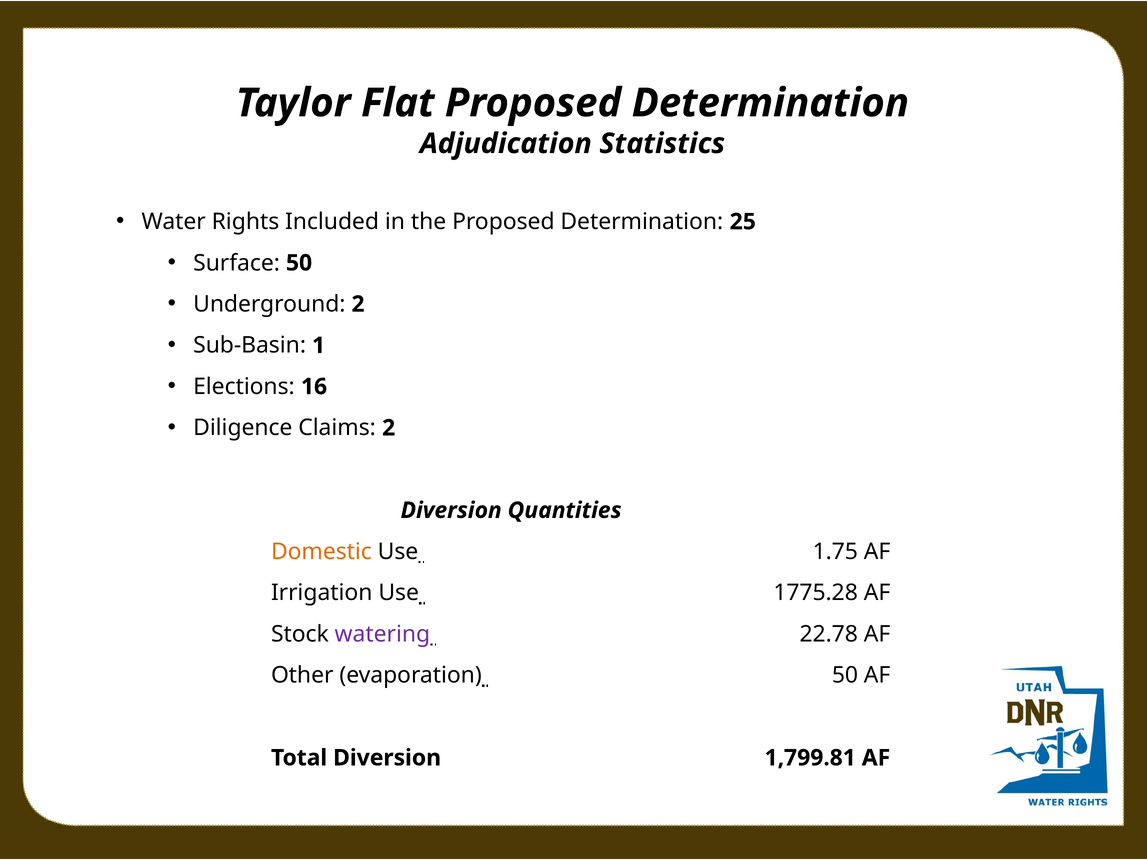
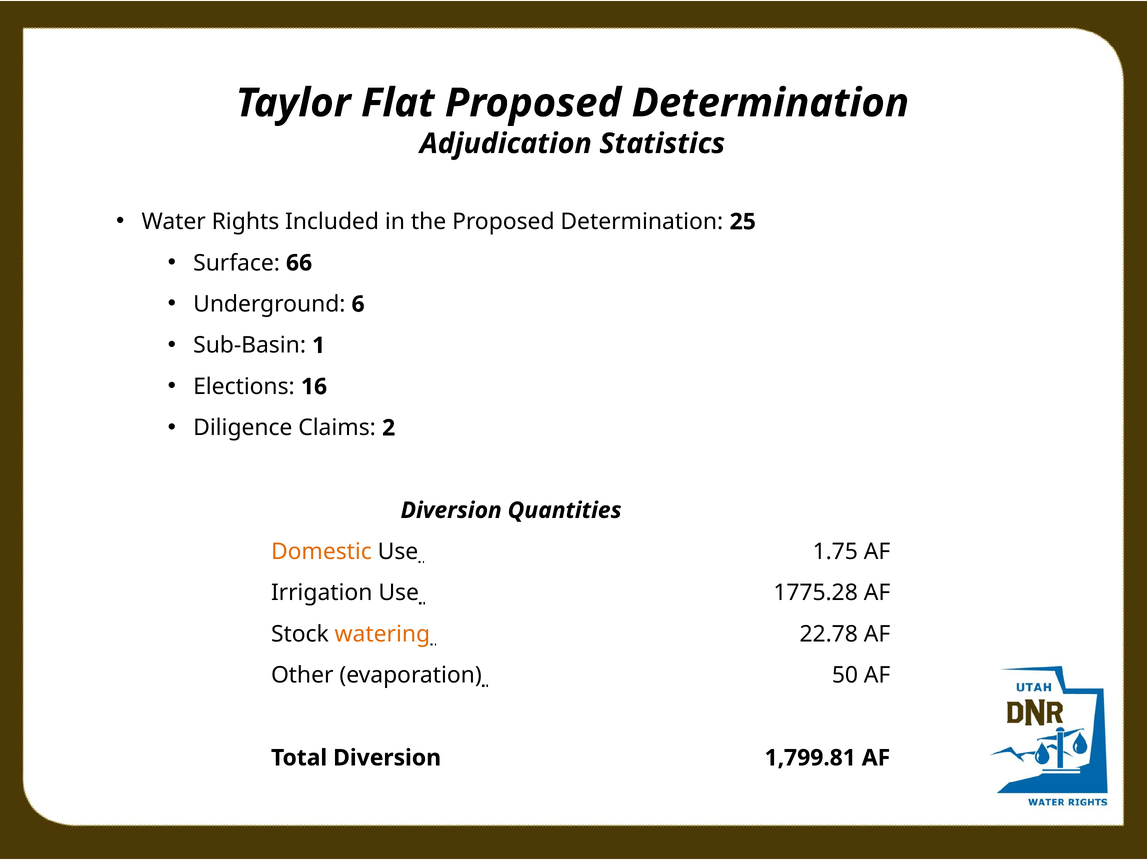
Surface 50: 50 -> 66
Underground 2: 2 -> 6
watering colour: purple -> orange
